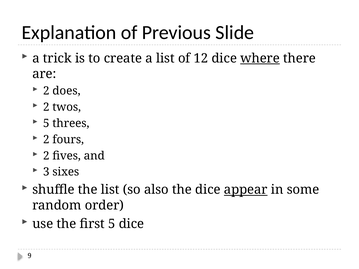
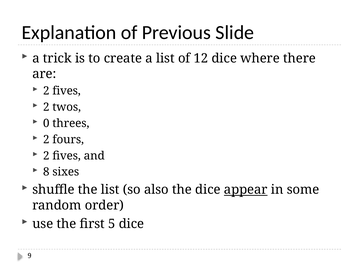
where underline: present -> none
does at (66, 91): does -> fives
5 at (46, 123): 5 -> 0
3: 3 -> 8
